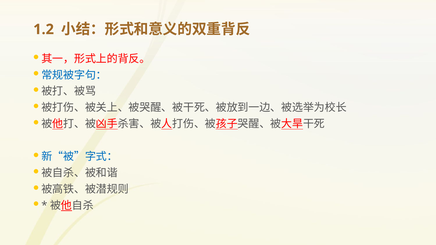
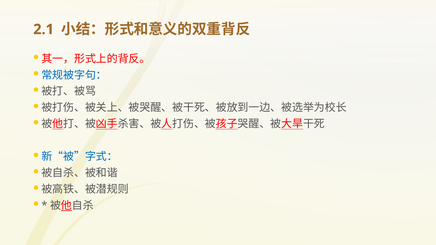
1.2: 1.2 -> 2.1
